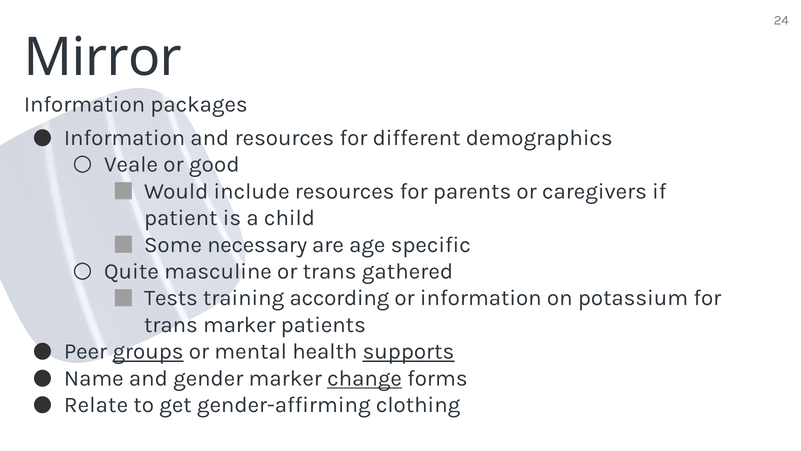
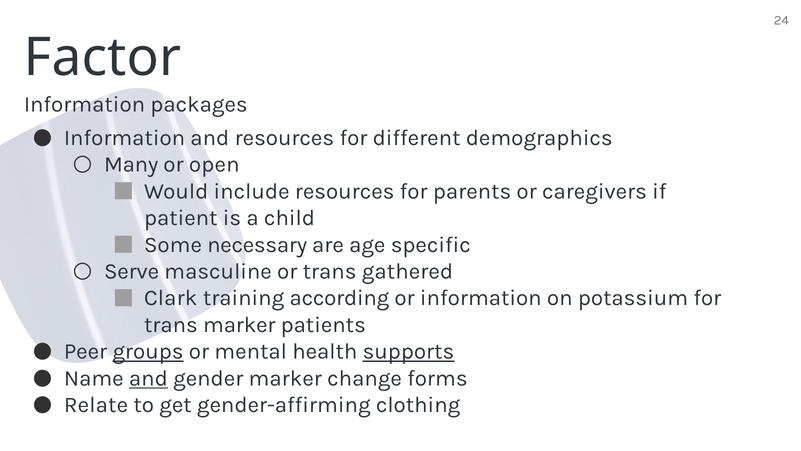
Mirror: Mirror -> Factor
Veale: Veale -> Many
good: good -> open
Quite: Quite -> Serve
Tests: Tests -> Clark
and at (148, 378) underline: none -> present
change underline: present -> none
